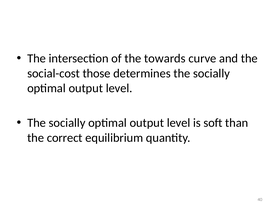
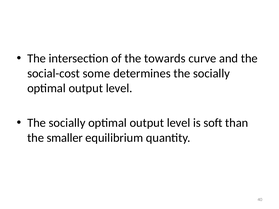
those: those -> some
correct: correct -> smaller
